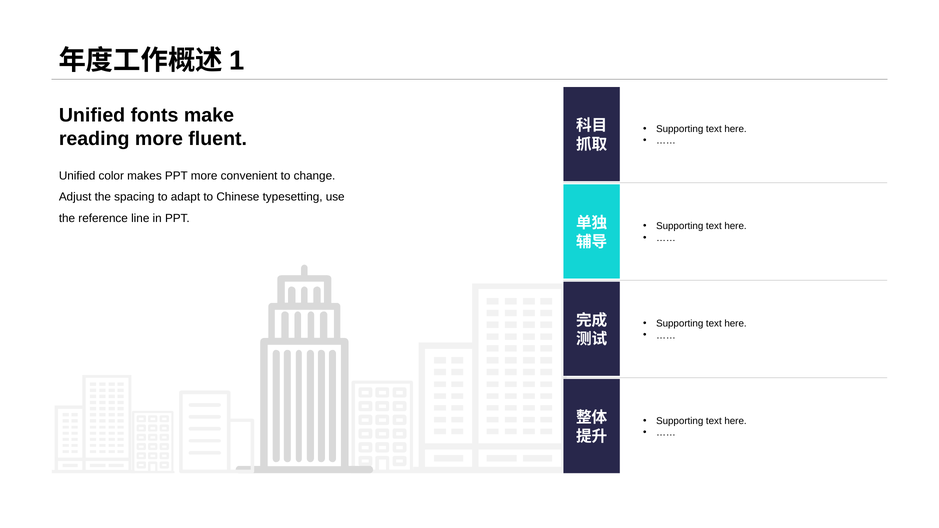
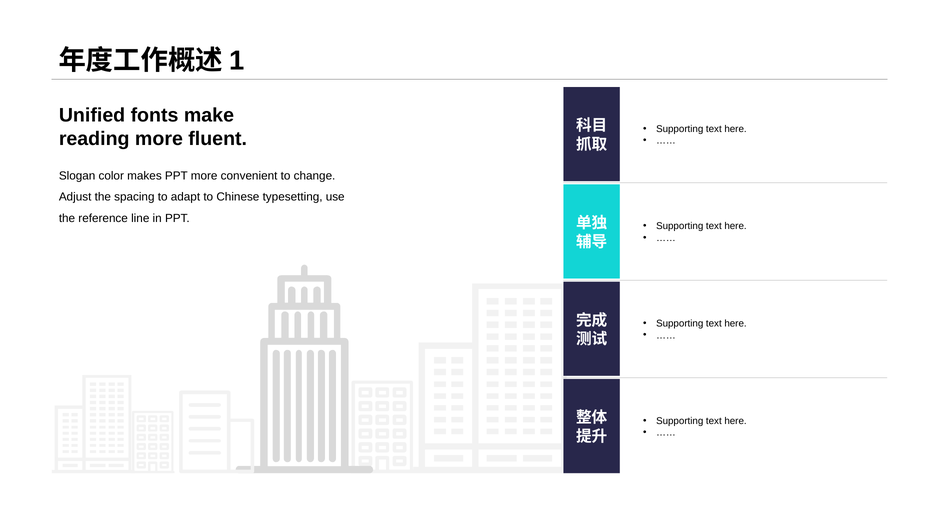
Unified at (77, 176): Unified -> Slogan
